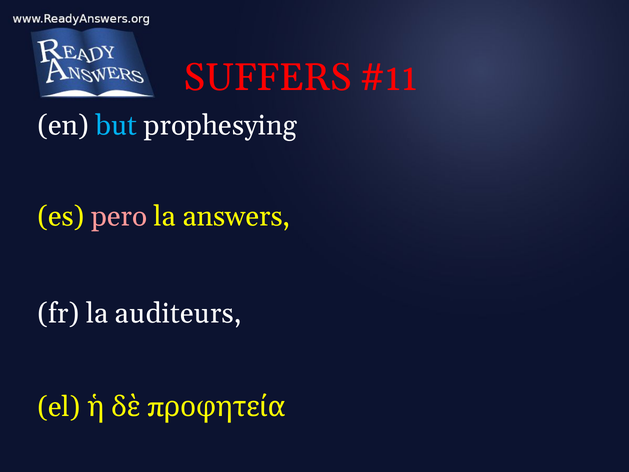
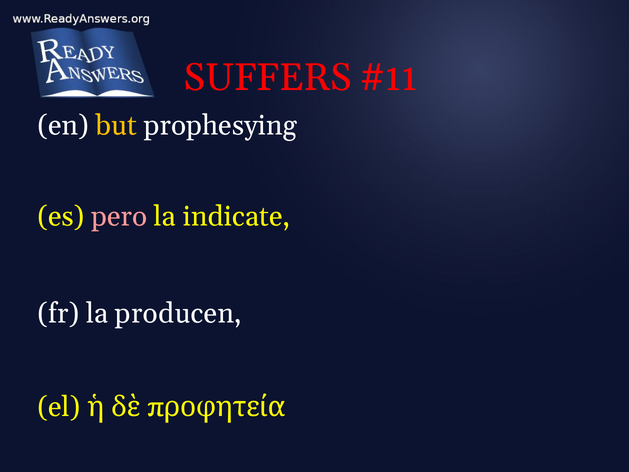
but colour: light blue -> yellow
answers: answers -> indicate
auditeurs: auditeurs -> producen
